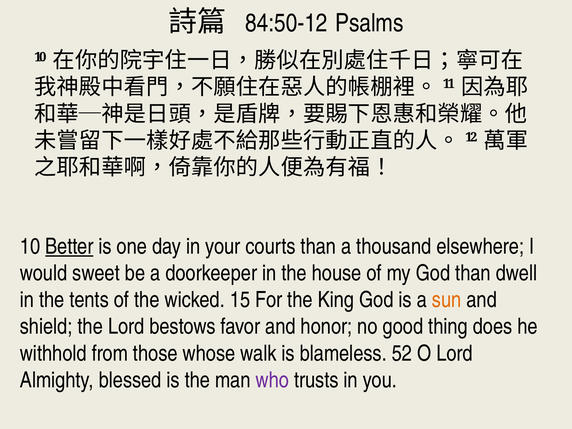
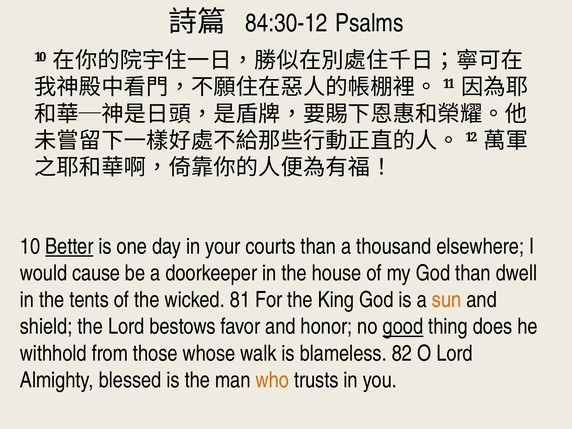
84:50-12: 84:50-12 -> 84:30-12
sweet: sweet -> cause
15: 15 -> 81
good underline: none -> present
52: 52 -> 82
who colour: purple -> orange
